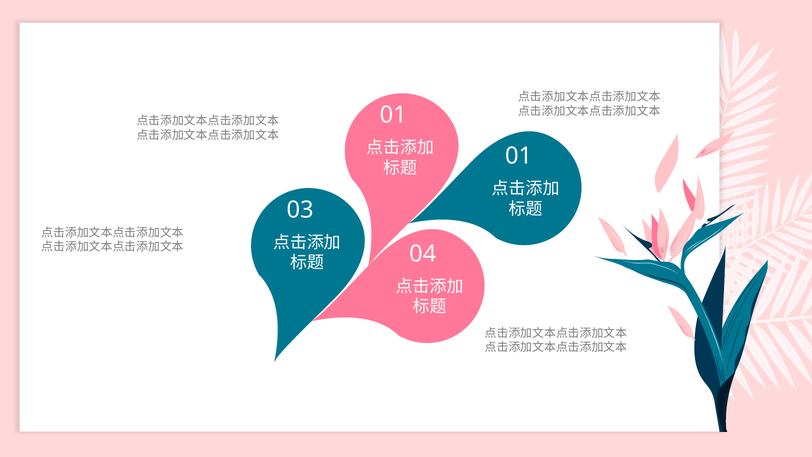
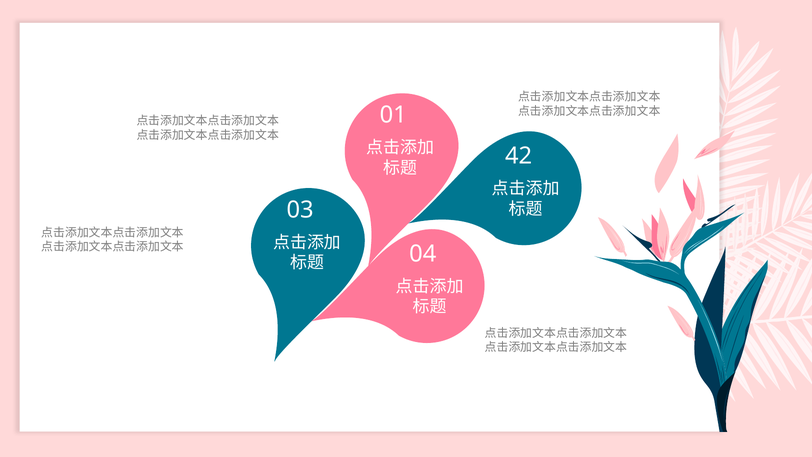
01 at (519, 156): 01 -> 42
